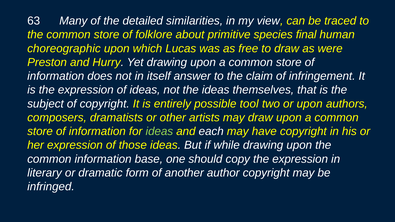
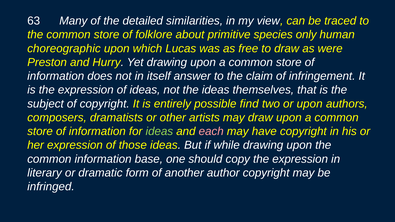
final: final -> only
tool: tool -> find
each colour: white -> pink
